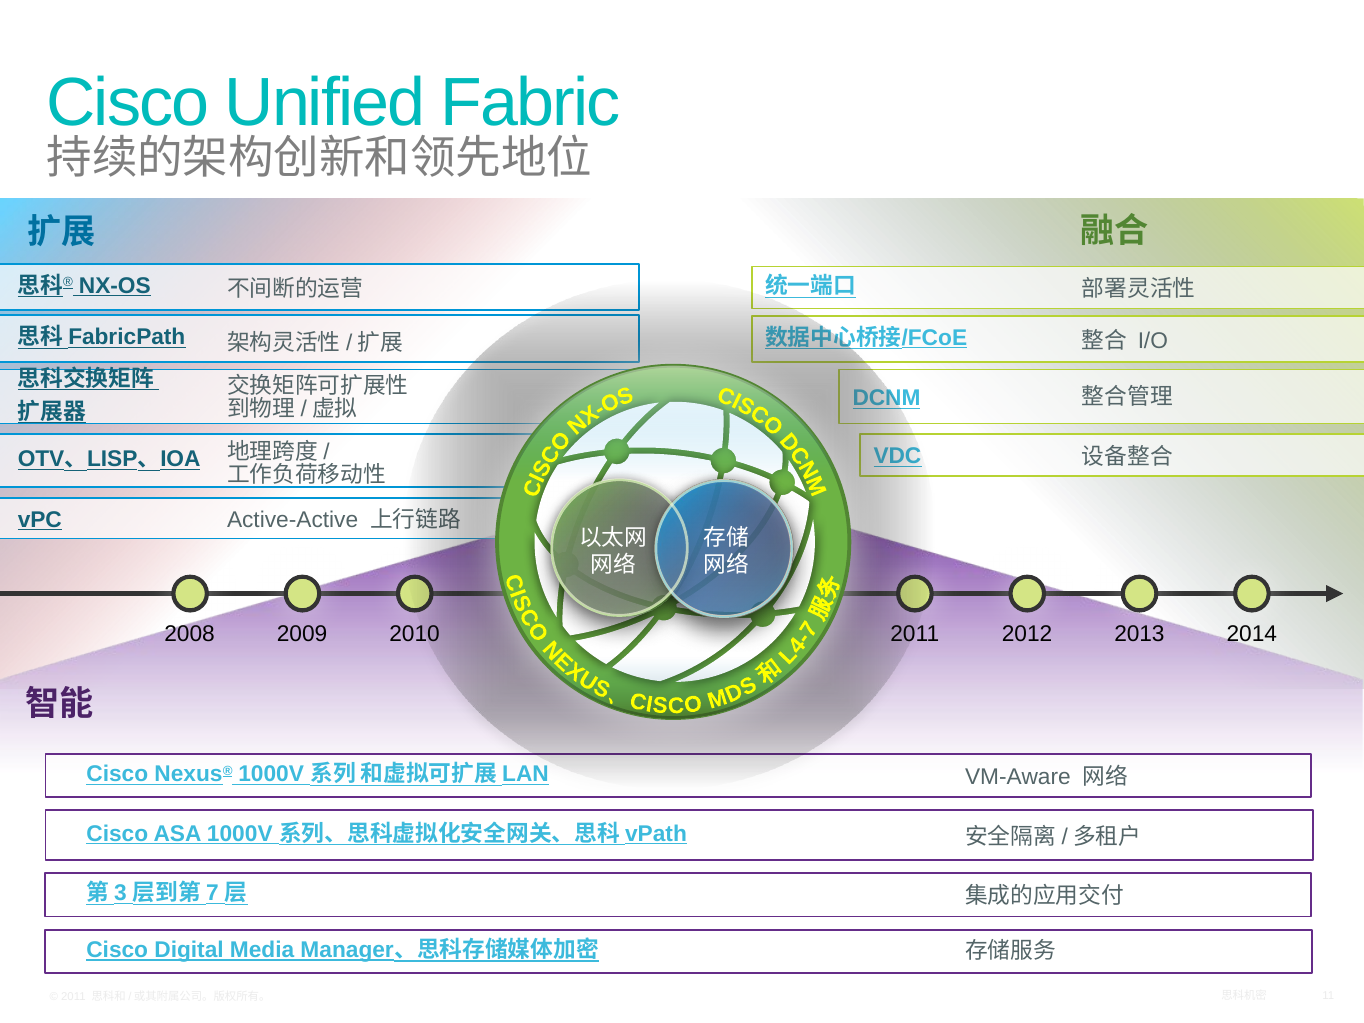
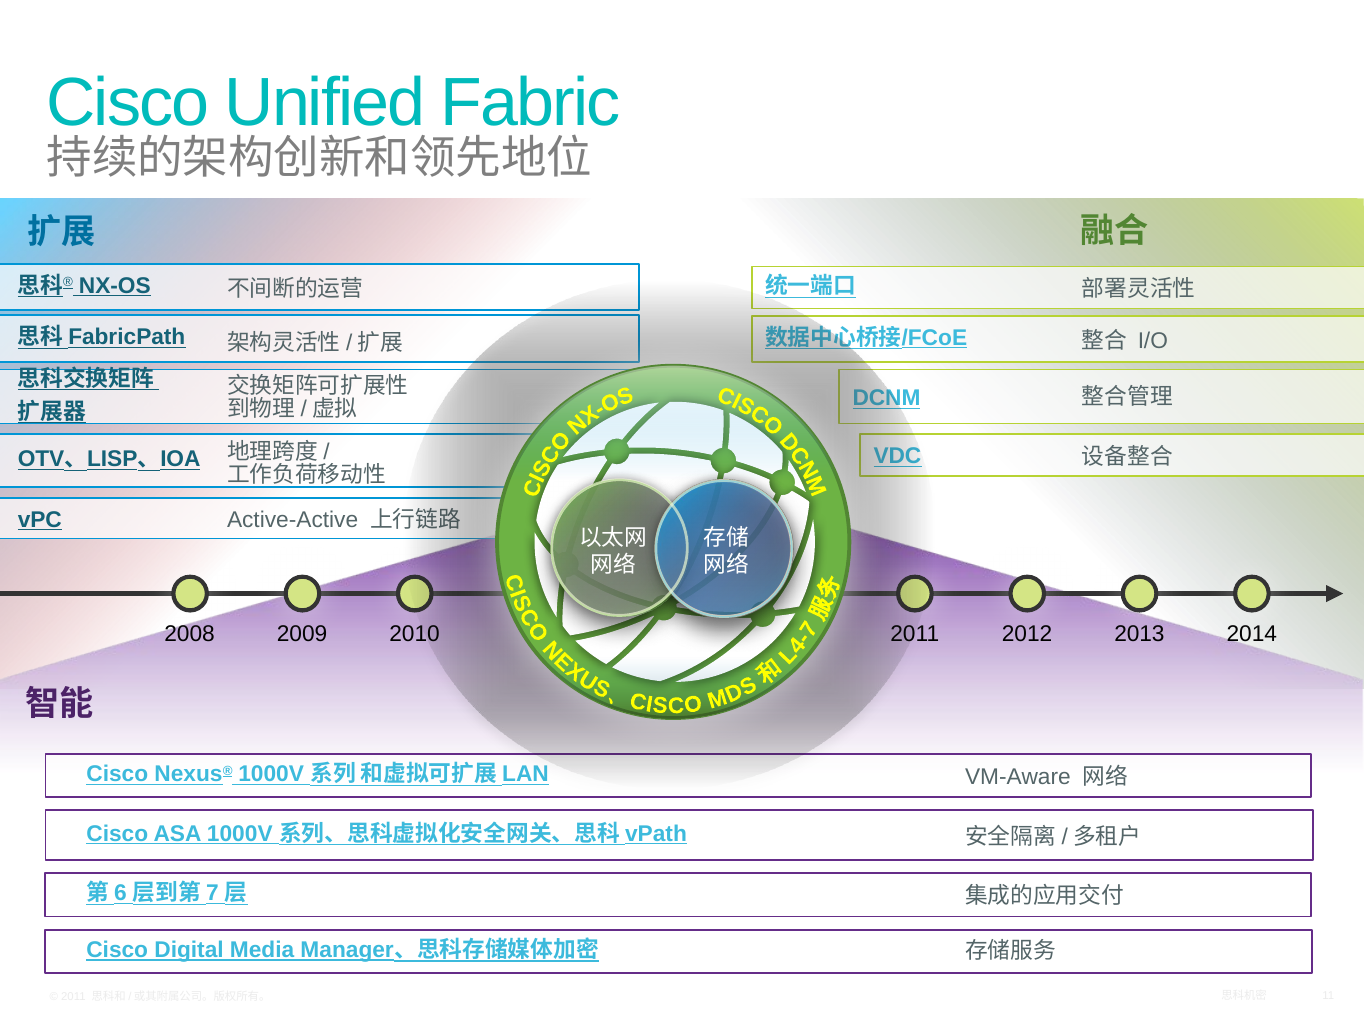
3: 3 -> 6
